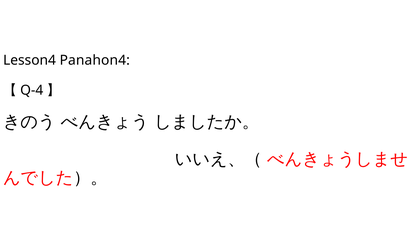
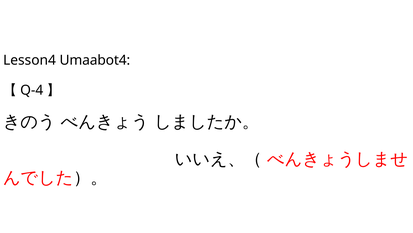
Panahon4: Panahon4 -> Umaabot4
